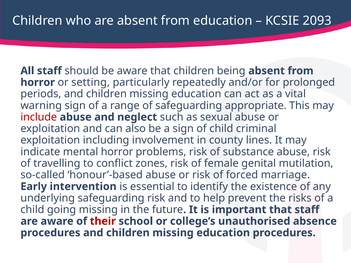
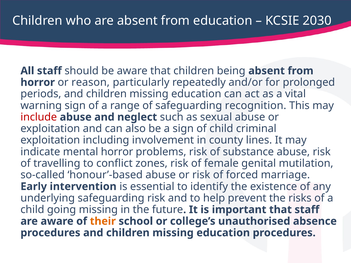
2093: 2093 -> 2030
setting: setting -> reason
appropriate: appropriate -> recognition
their colour: red -> orange
